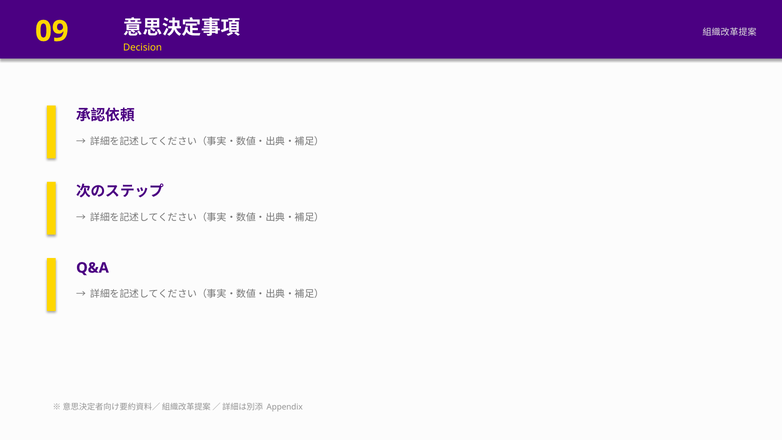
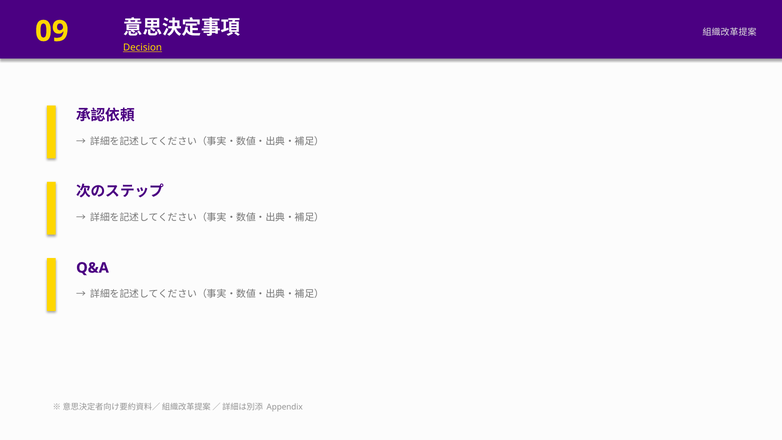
Decision underline: none -> present
